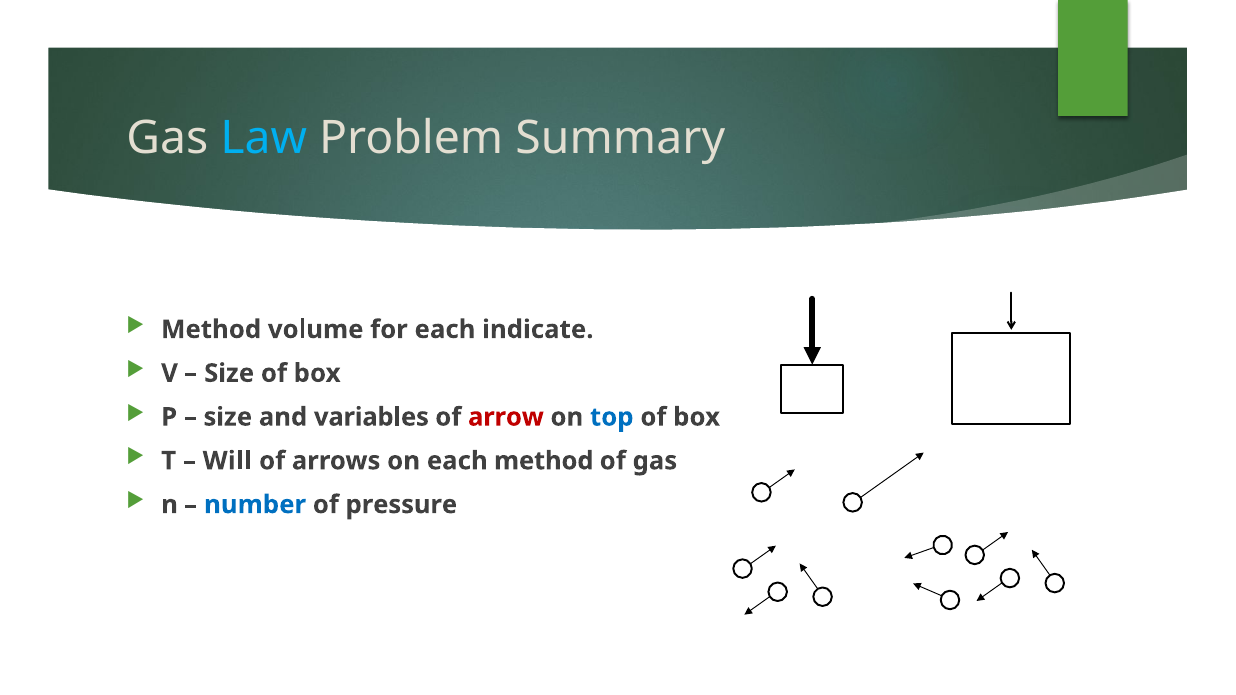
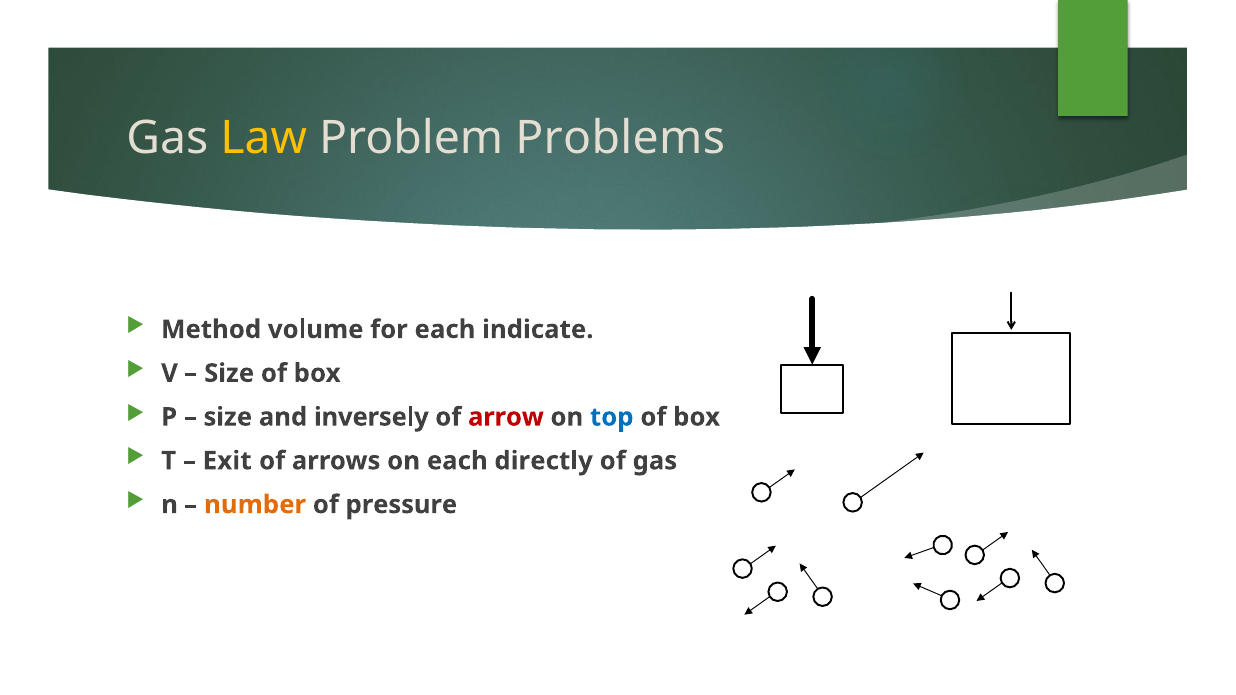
Law colour: light blue -> yellow
Summary: Summary -> Problems
variables: variables -> inversely
Will: Will -> Exit
each method: method -> directly
number colour: blue -> orange
